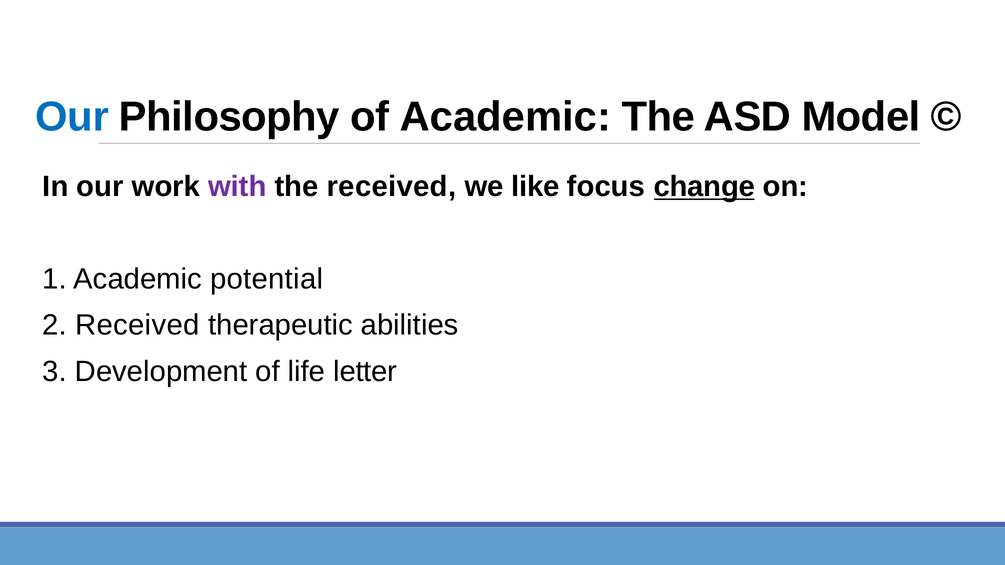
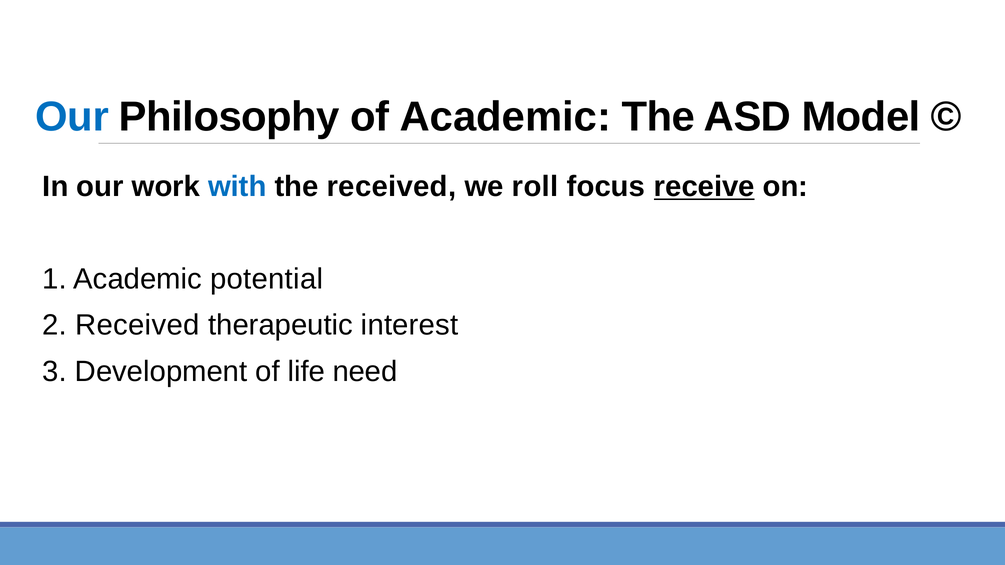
with colour: purple -> blue
like: like -> roll
change: change -> receive
abilities: abilities -> interest
letter: letter -> need
